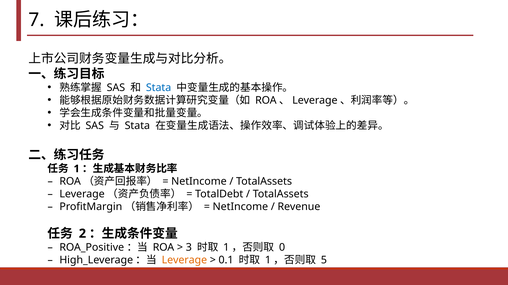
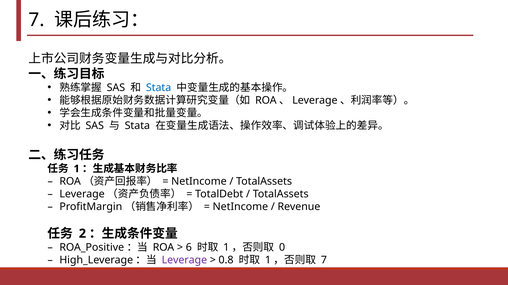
3: 3 -> 6
Leverage at (184, 261) colour: orange -> purple
0.1: 0.1 -> 0.8
5 at (324, 261): 5 -> 7
